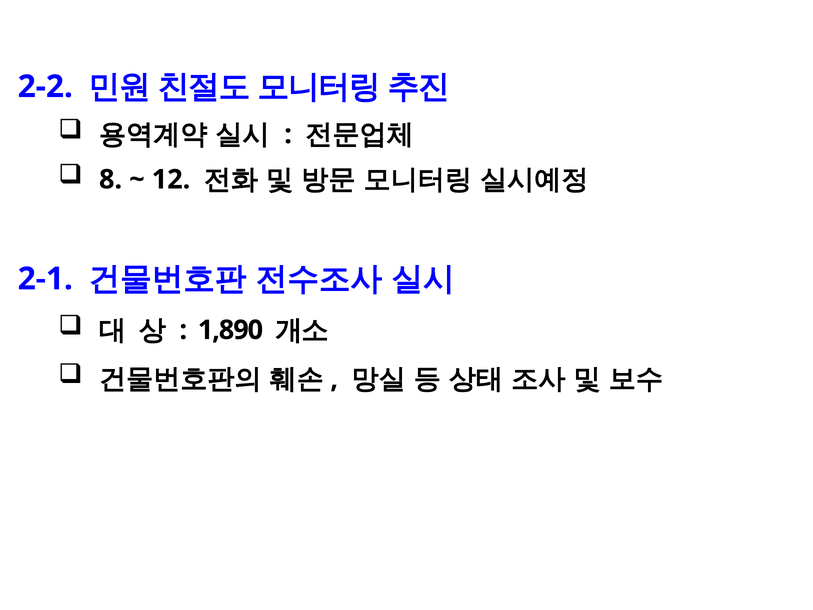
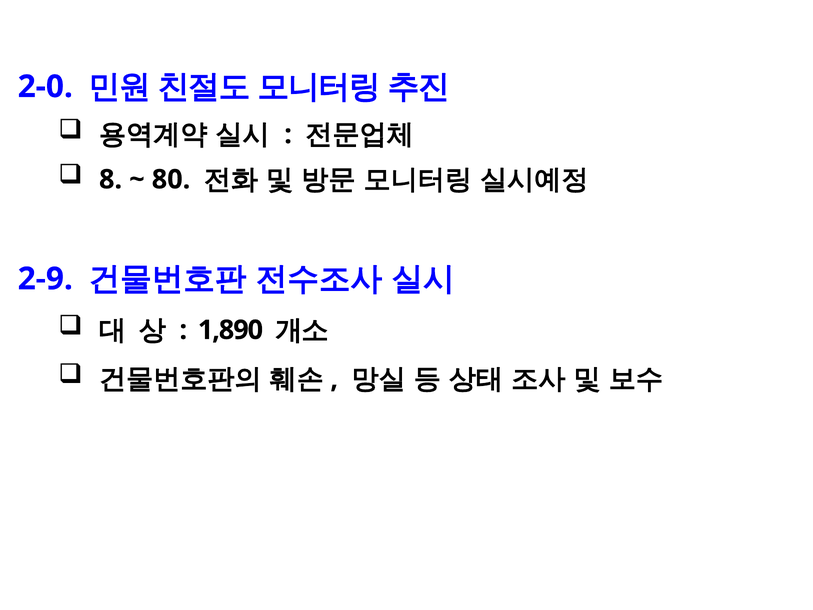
2-2: 2-2 -> 2-0
12: 12 -> 80
2-1: 2-1 -> 2-9
